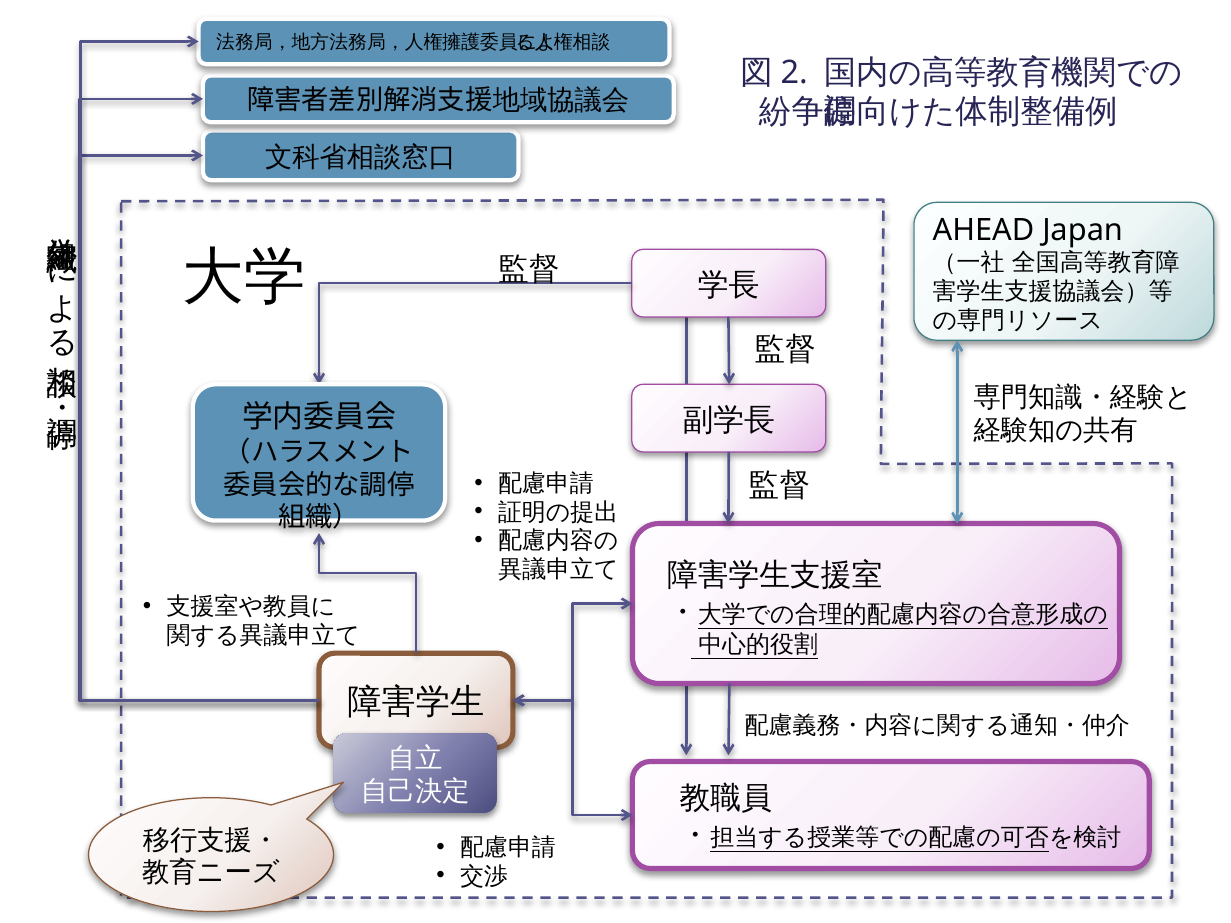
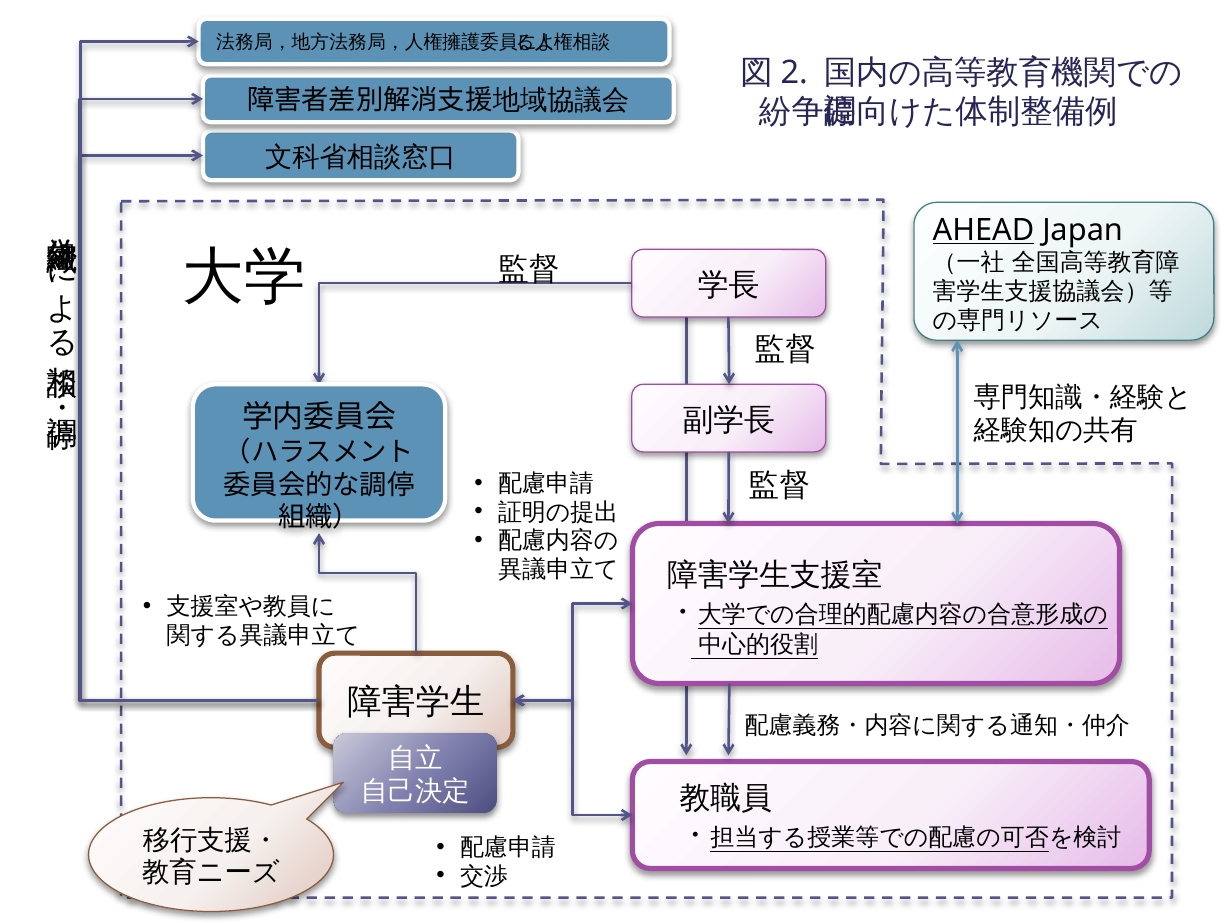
AHEAD underline: none -> present
